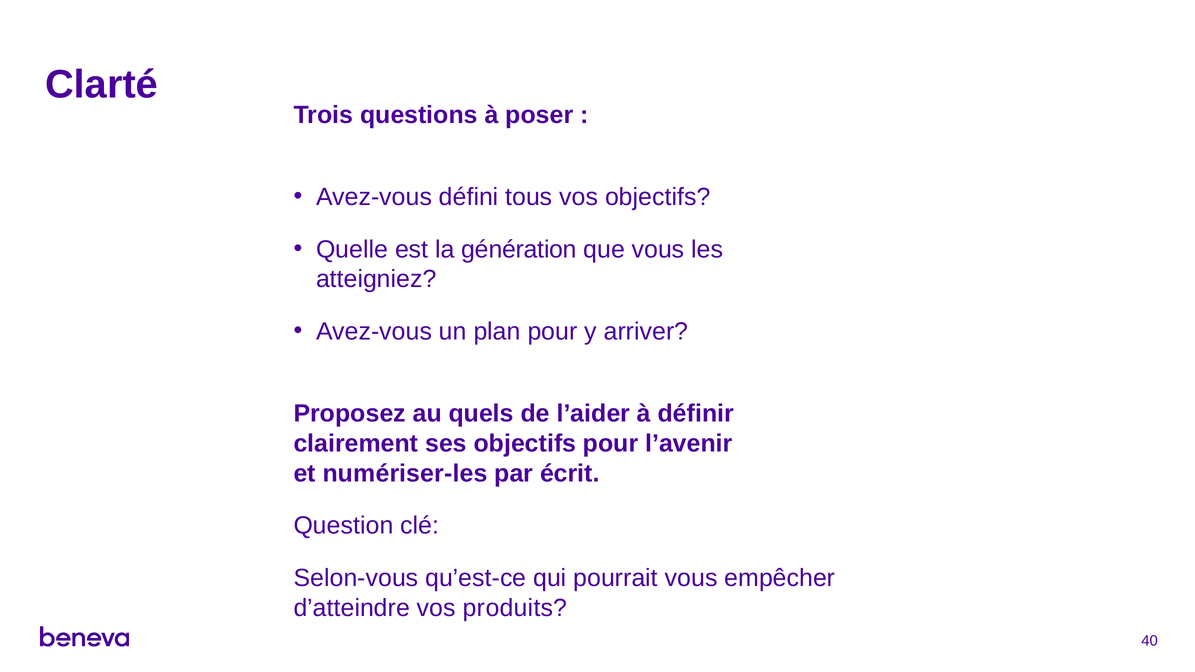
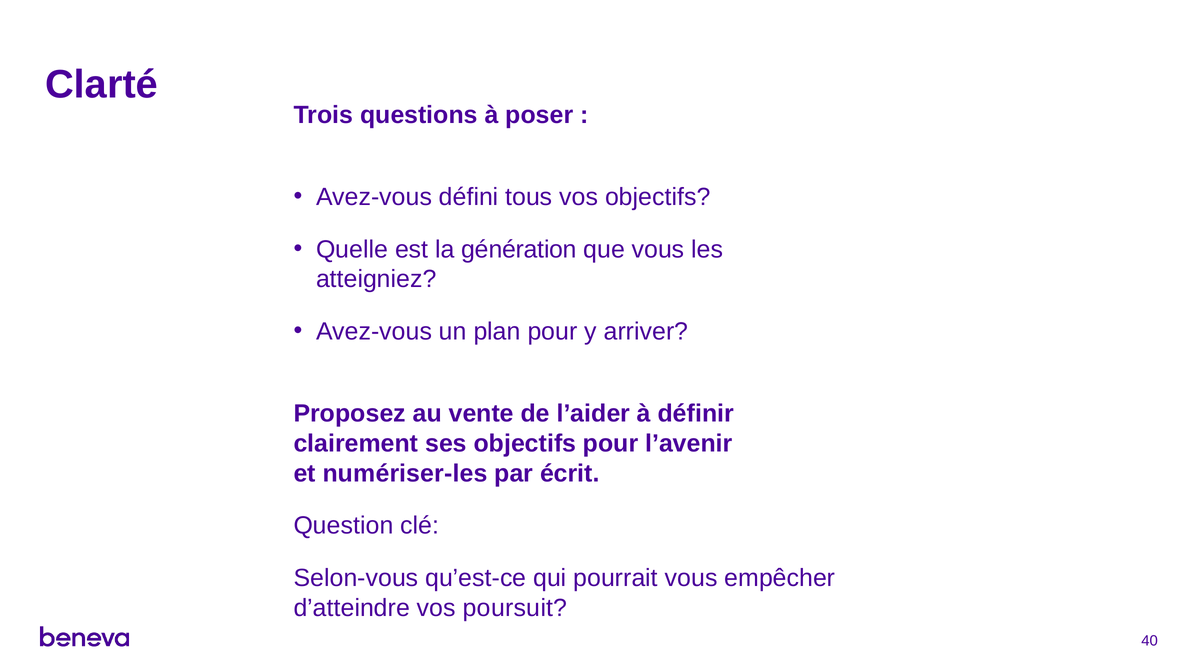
quels: quels -> vente
produits: produits -> poursuit
